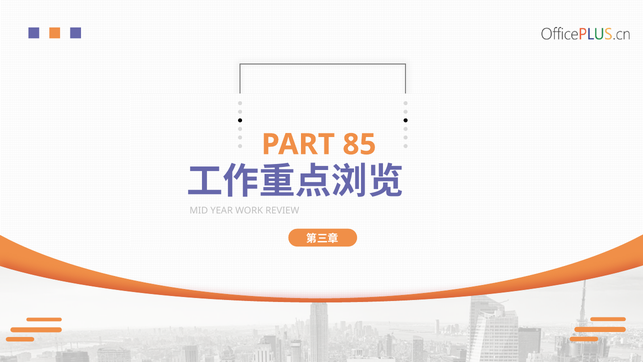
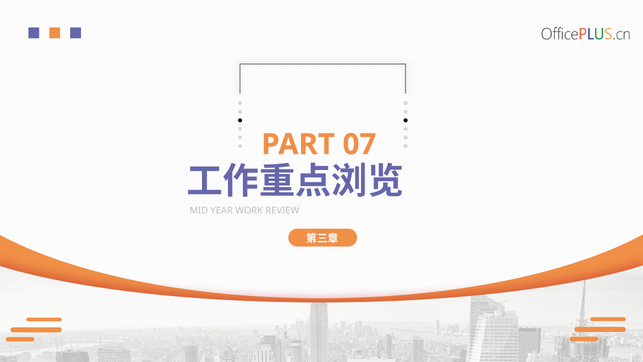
85: 85 -> 07
